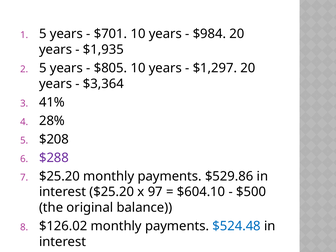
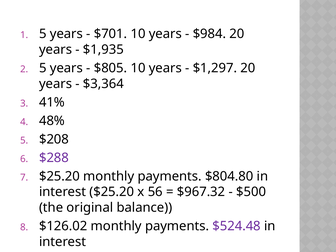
28%: 28% -> 48%
$529.86: $529.86 -> $804.80
97: 97 -> 56
$604.10: $604.10 -> $967.32
$524.48 colour: blue -> purple
